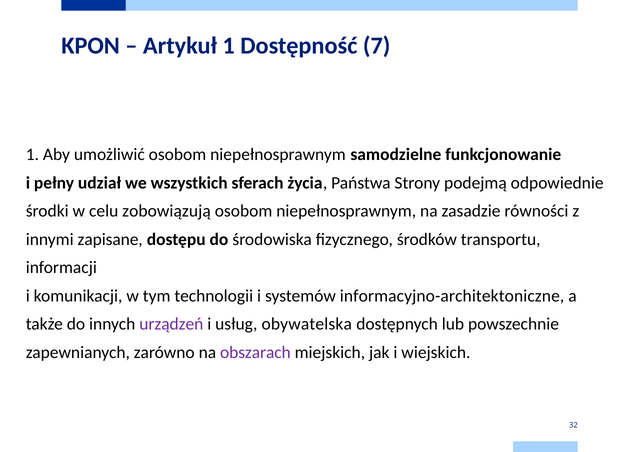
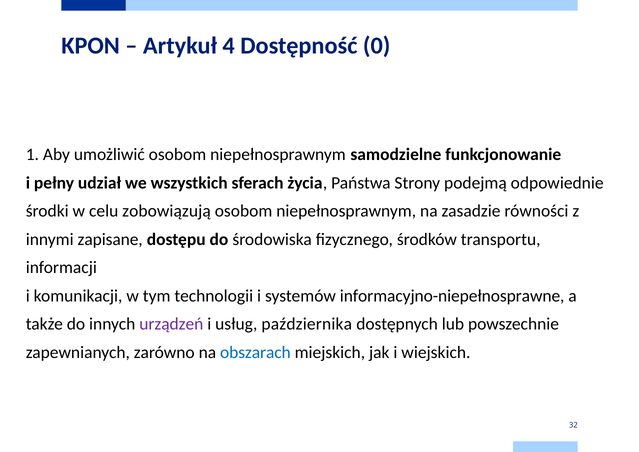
Artykuł 1: 1 -> 4
7: 7 -> 0
informacyjno-architektoniczne: informacyjno-architektoniczne -> informacyjno-niepełnosprawne
obywatelska: obywatelska -> października
obszarach colour: purple -> blue
